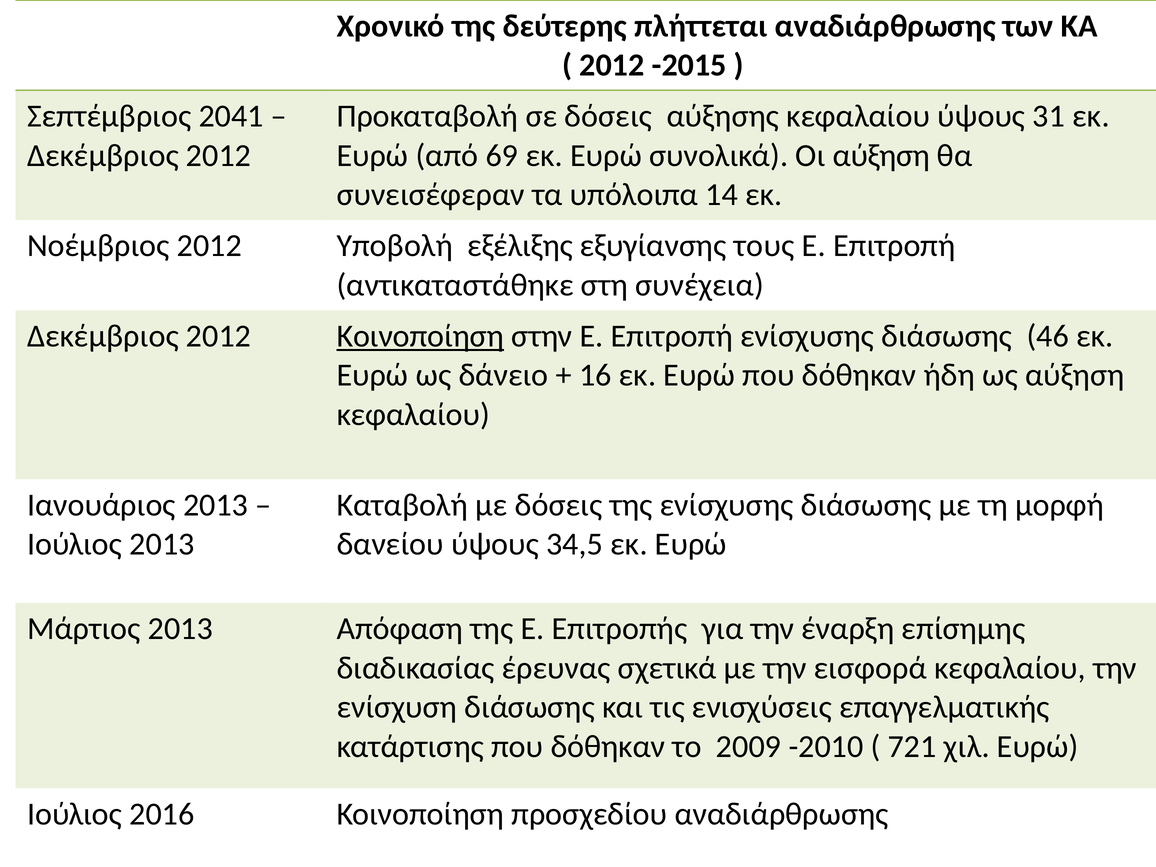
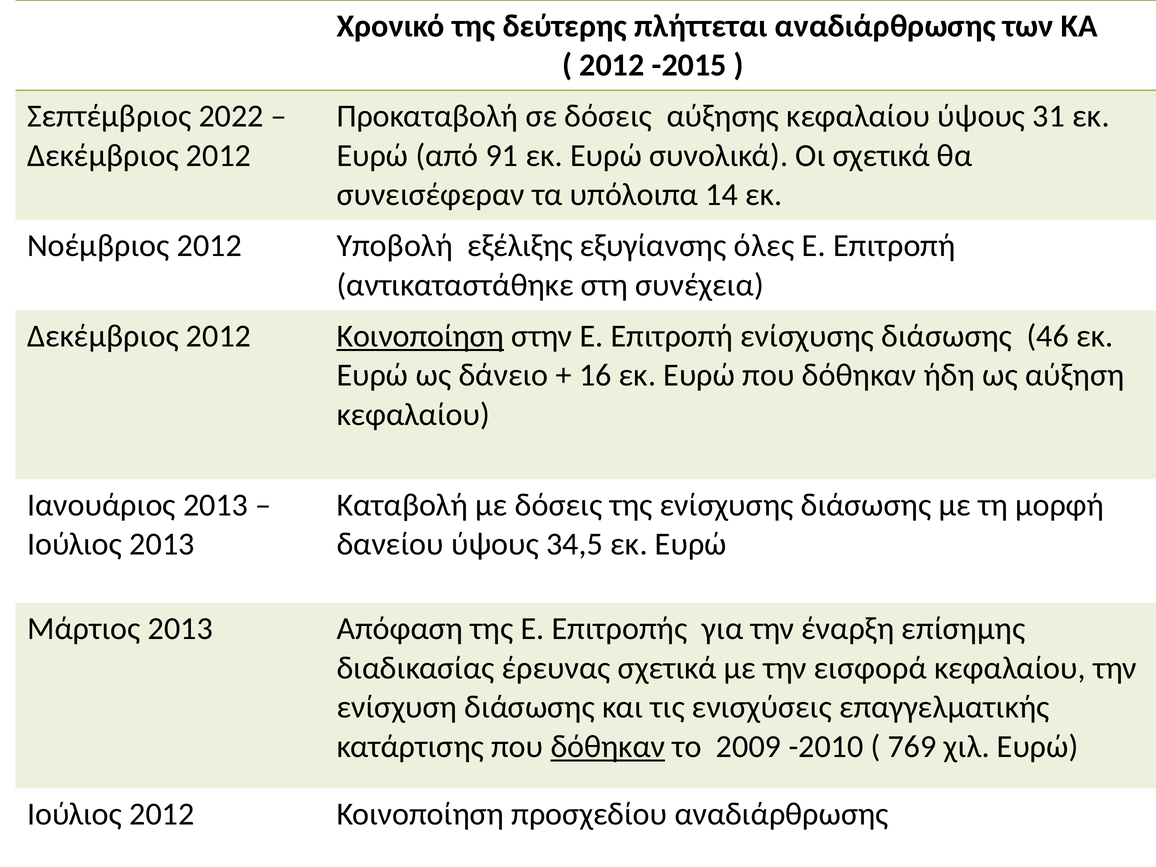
2041: 2041 -> 2022
69: 69 -> 91
Οι αύξηση: αύξηση -> σχετικά
τους: τους -> όλες
δόθηκαν at (608, 747) underline: none -> present
721: 721 -> 769
Ιούλιος 2016: 2016 -> 2012
